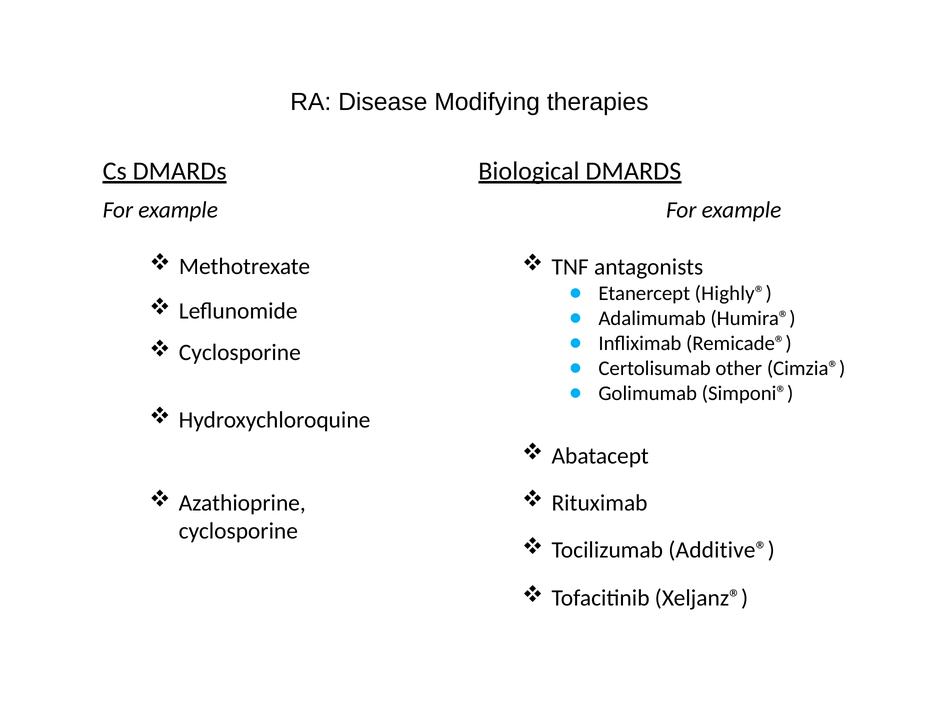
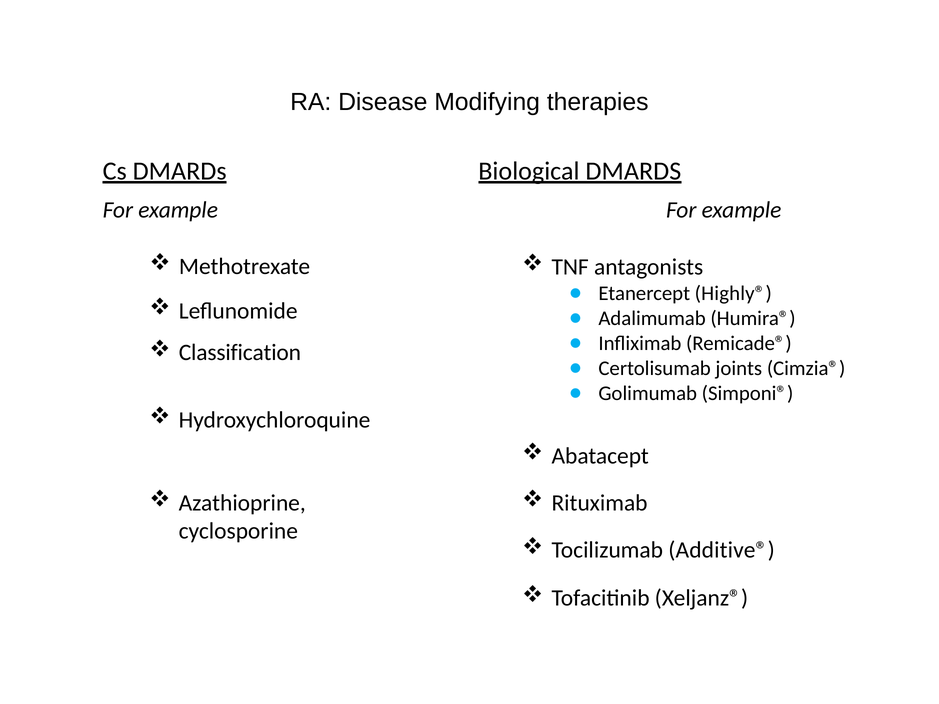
Cyclosporine at (240, 353): Cyclosporine -> Classification
other: other -> joints
